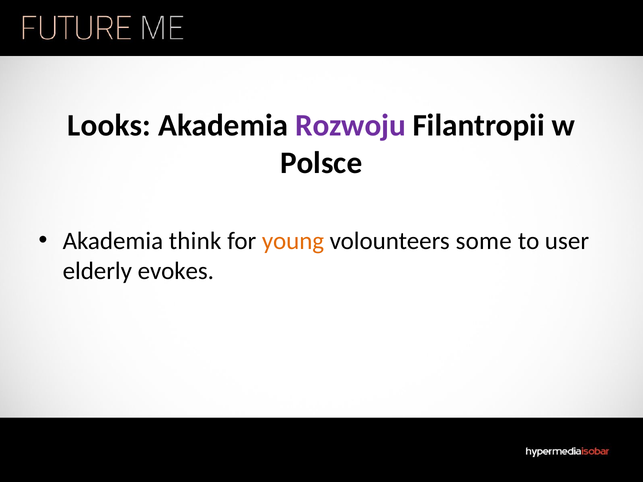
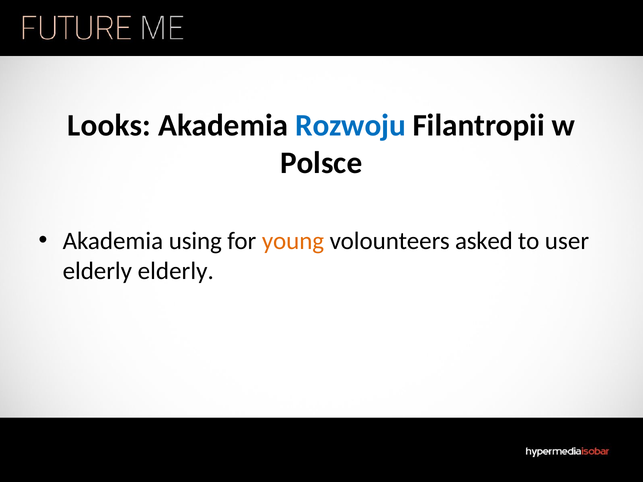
Rozwoju colour: purple -> blue
think: think -> using
some: some -> asked
elderly evokes: evokes -> elderly
